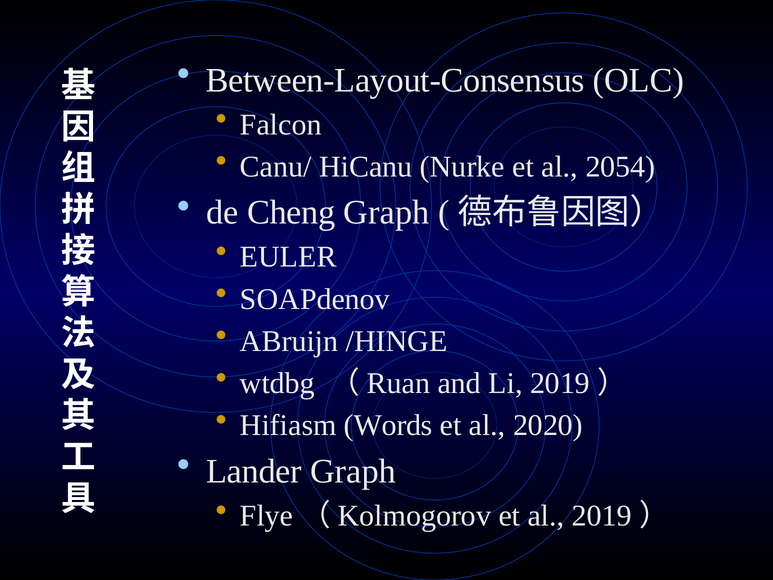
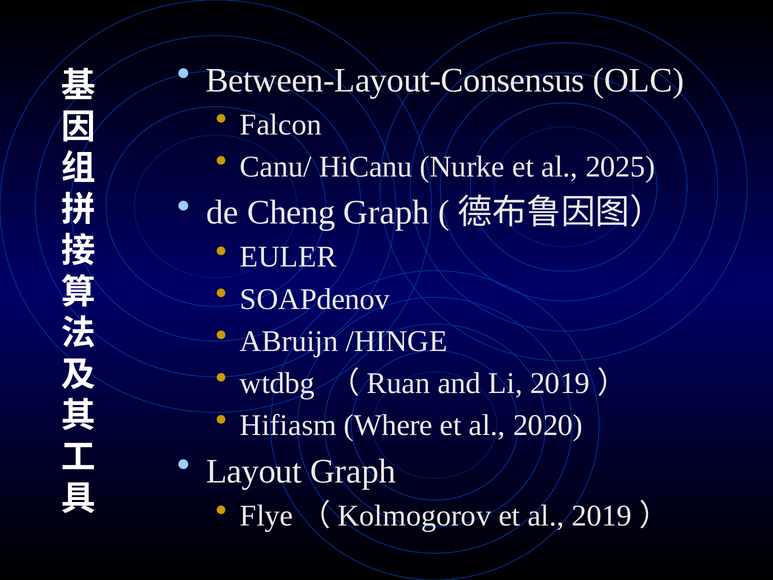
2054: 2054 -> 2025
Words: Words -> Where
Lander: Lander -> Layout
